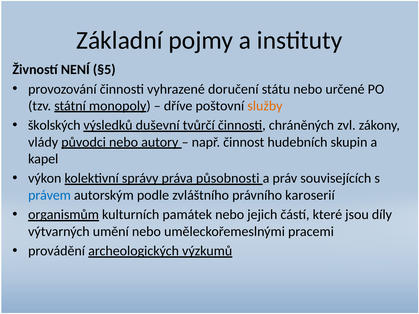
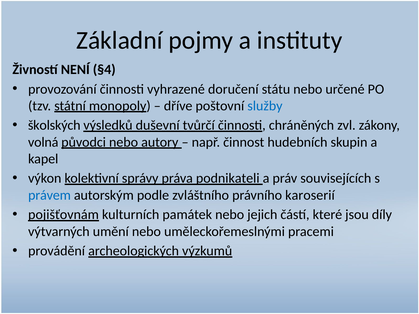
§5: §5 -> §4
služby colour: orange -> blue
vlády: vlády -> volná
působnosti: působnosti -> podnikateli
organismům: organismům -> pojišťovnám
